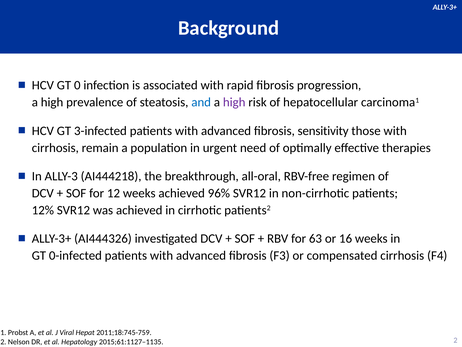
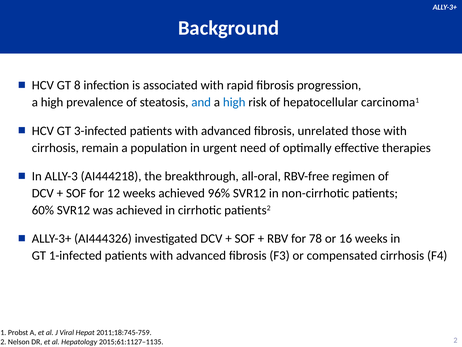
0: 0 -> 8
high at (234, 102) colour: purple -> blue
sensitivity: sensitivity -> unrelated
12%: 12% -> 60%
63: 63 -> 78
0-infected: 0-infected -> 1-infected
